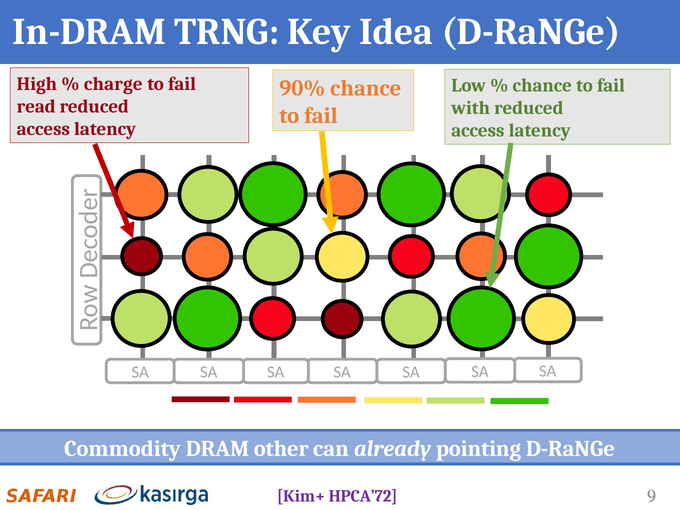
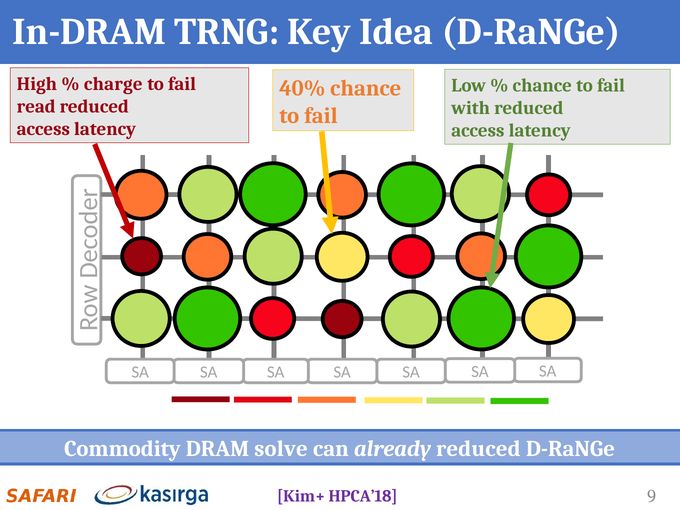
90%: 90% -> 40%
other: other -> solve
already pointing: pointing -> reduced
HPCA’72: HPCA’72 -> HPCA’18
